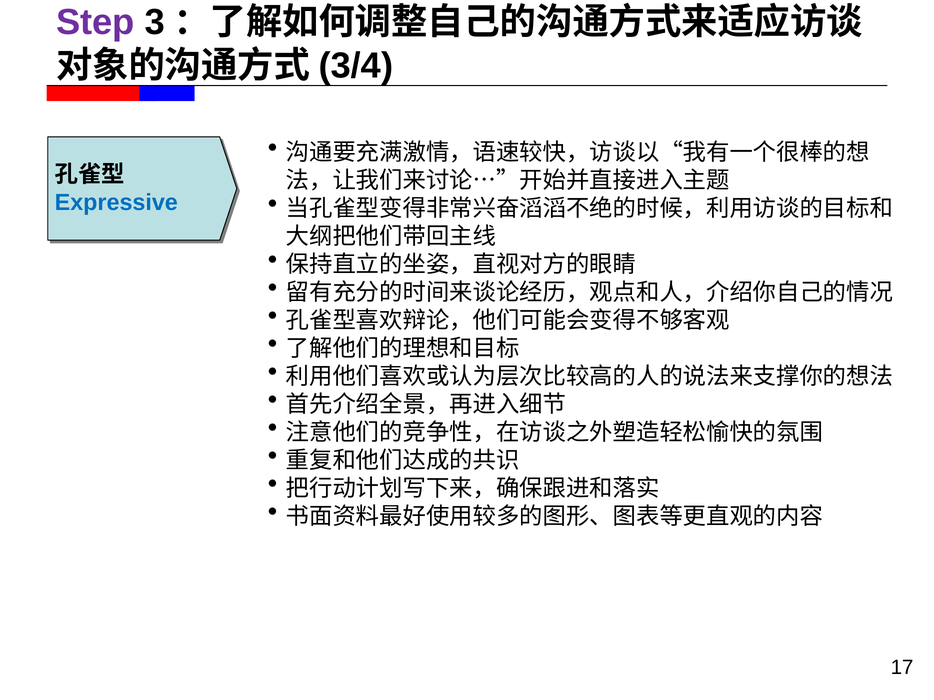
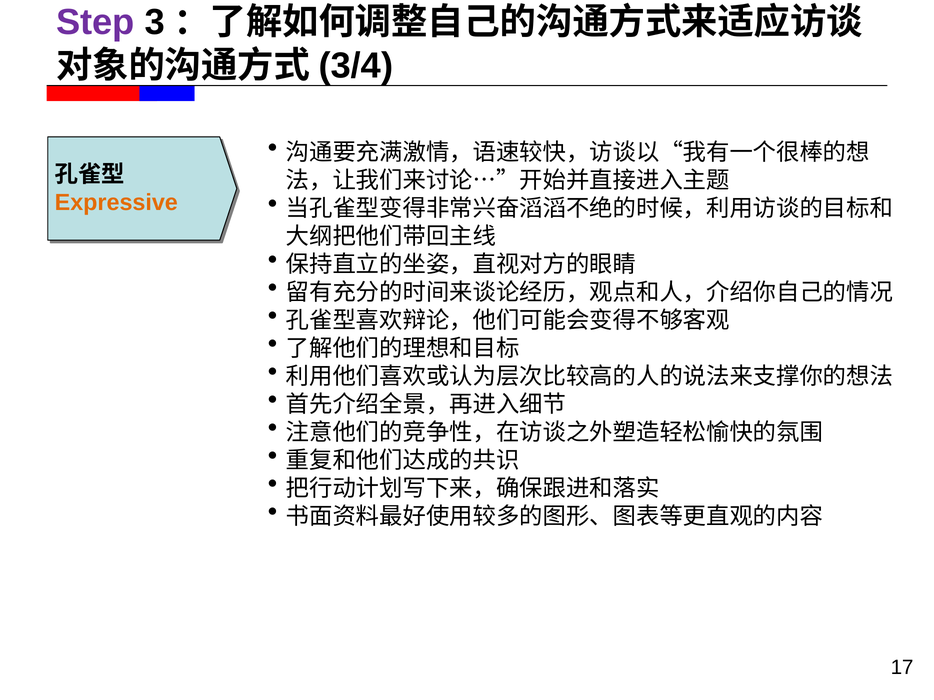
Expressive colour: blue -> orange
